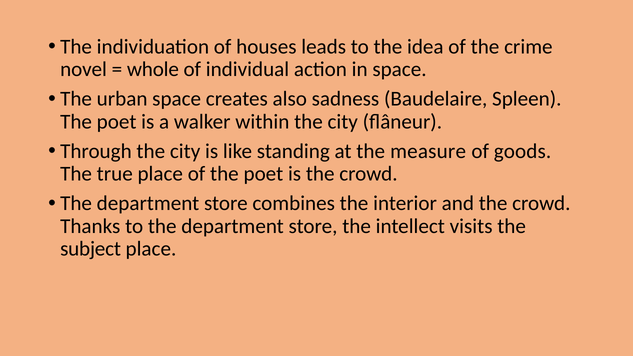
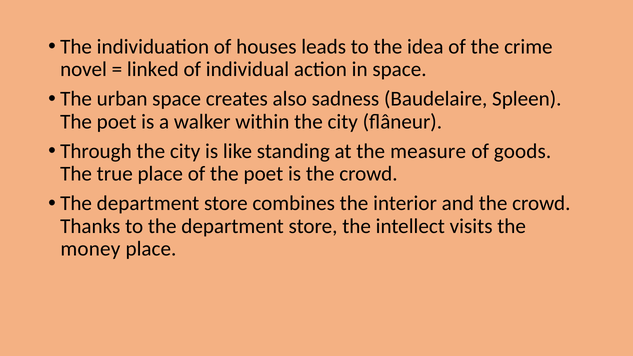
whole: whole -> linked
subject: subject -> money
